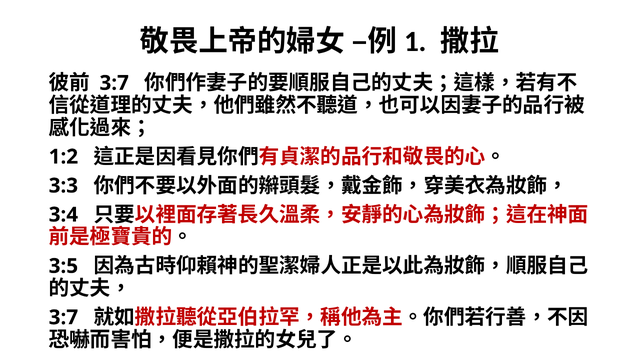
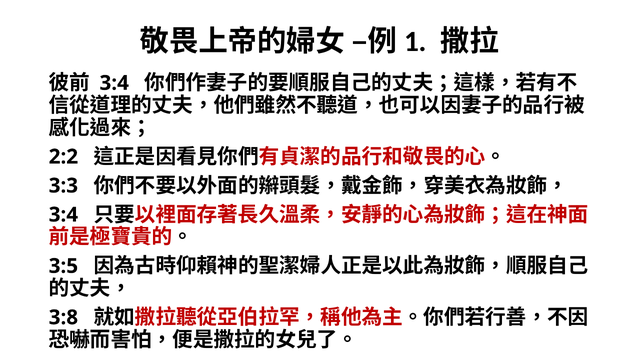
3:7 at (114, 83): 3:7 -> 3:4
1:2: 1:2 -> 2:2
3:7 at (63, 317): 3:7 -> 3:8
